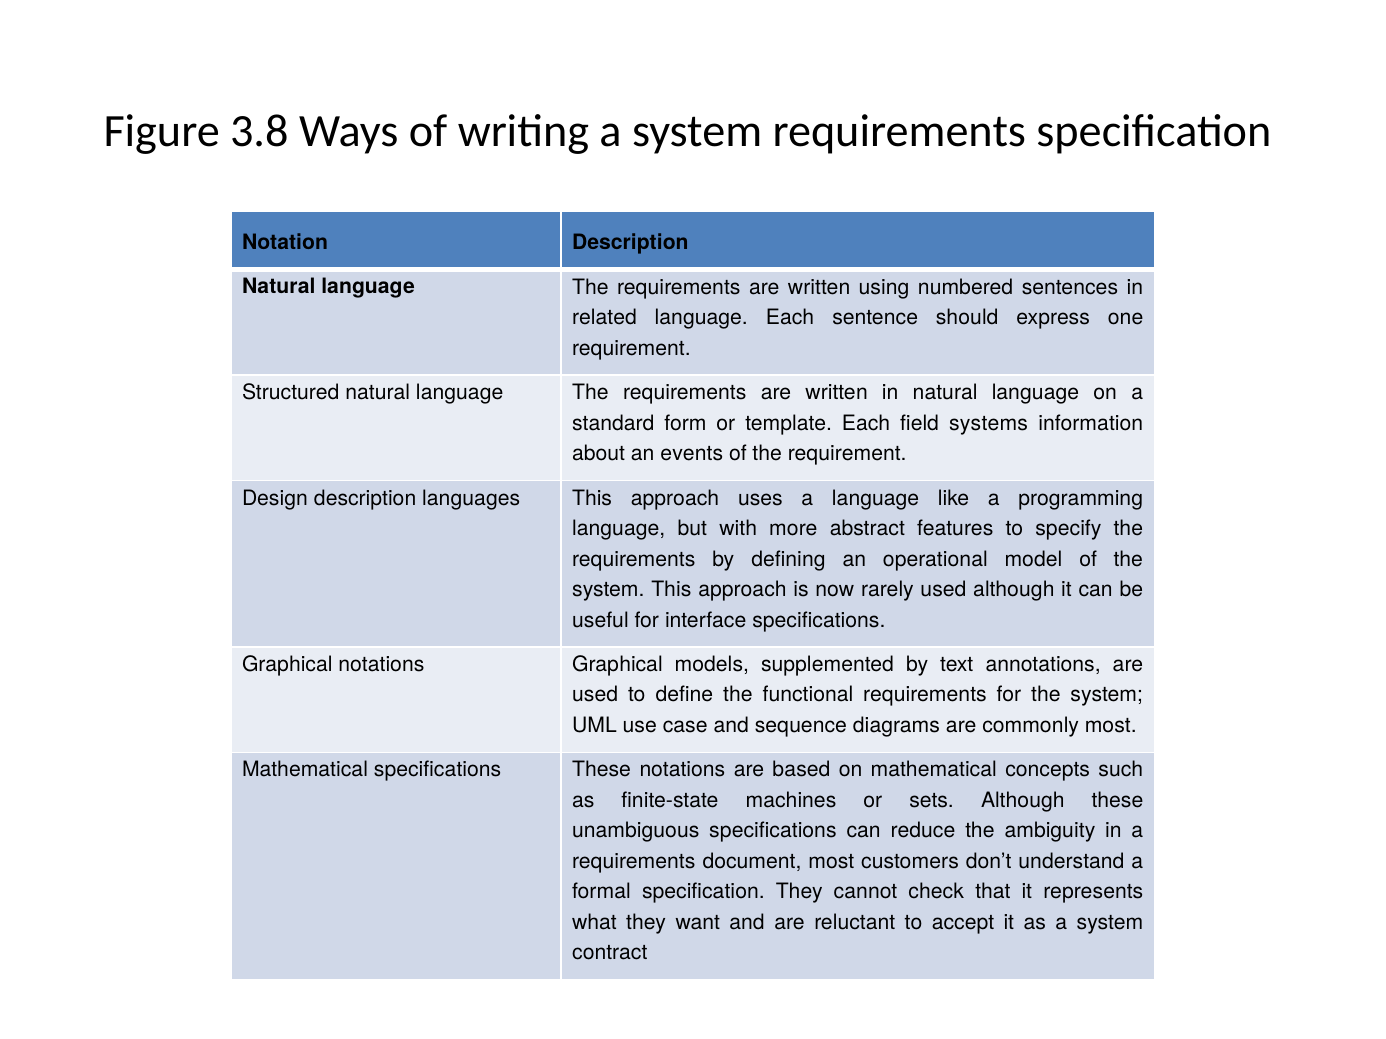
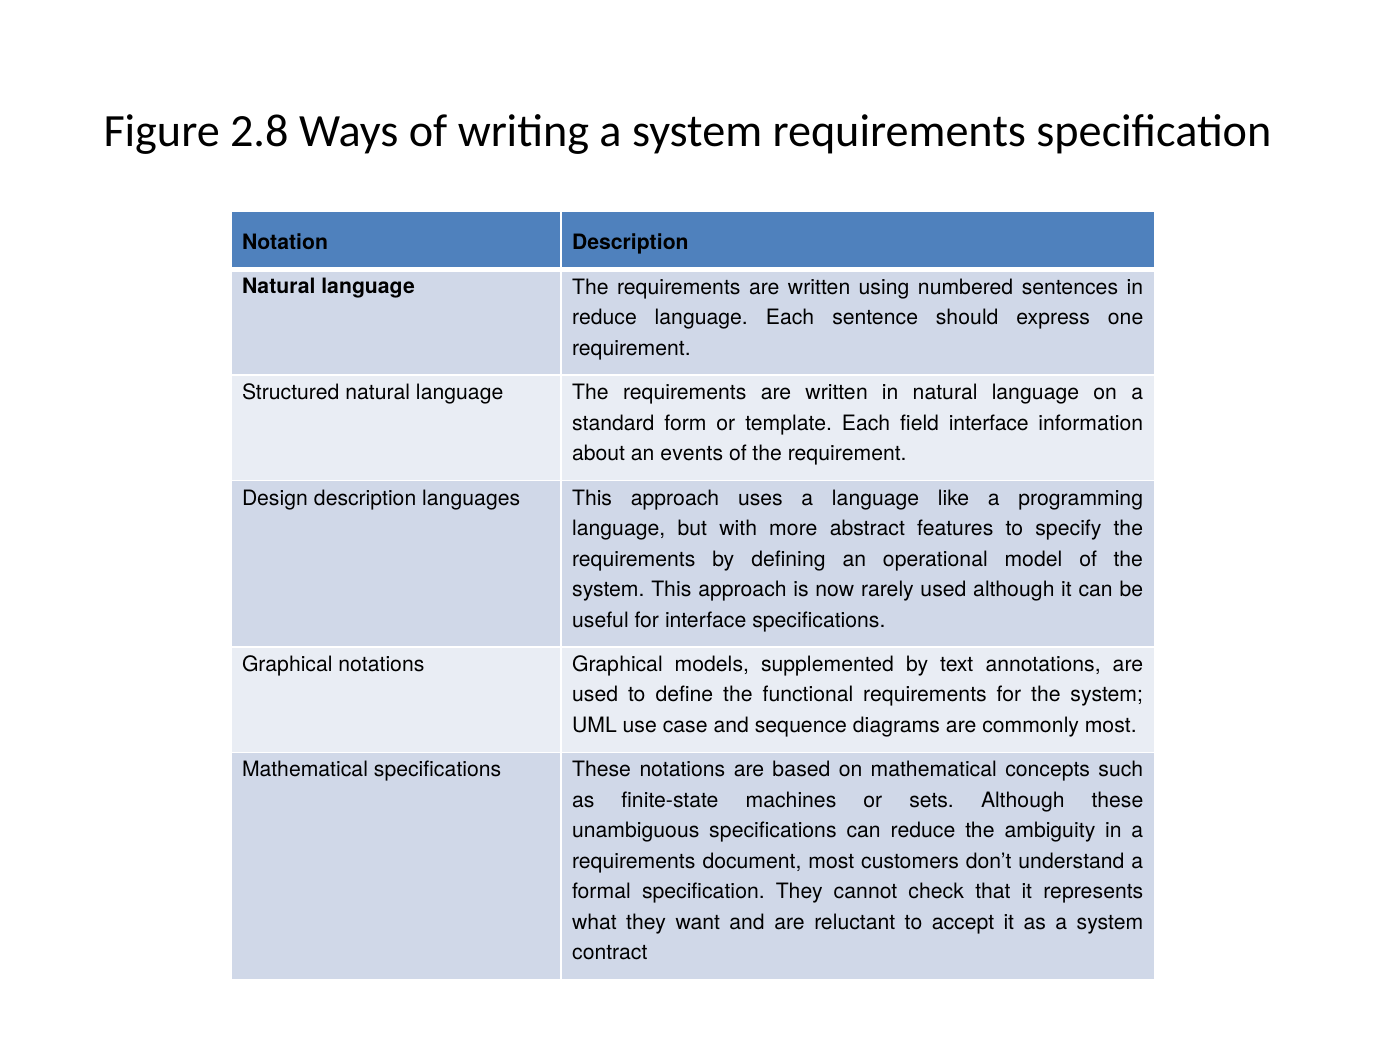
3.8: 3.8 -> 2.8
related at (604, 318): related -> reduce
field systems: systems -> interface
